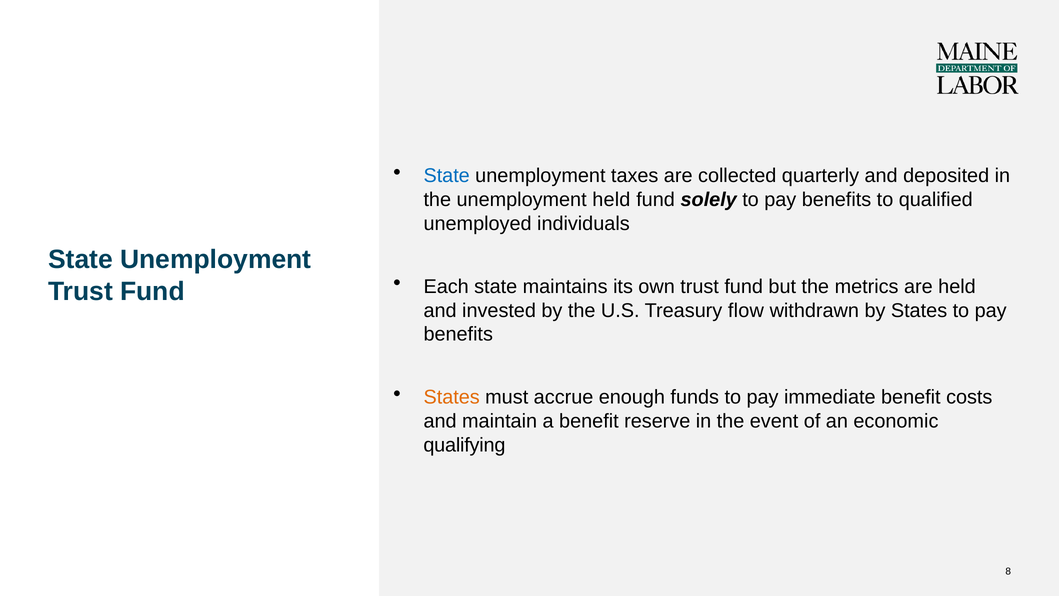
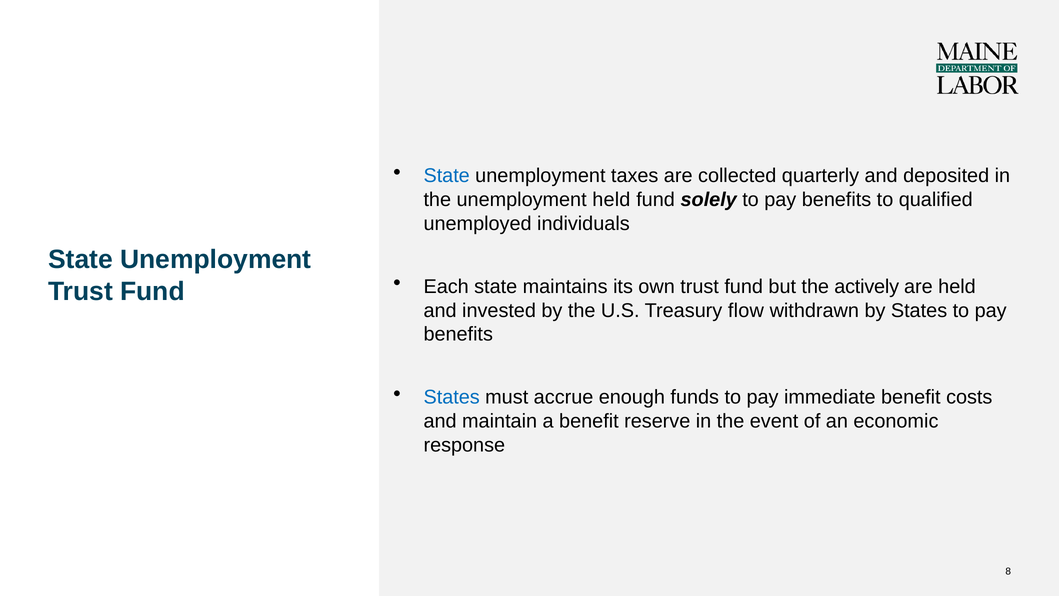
metrics: metrics -> actively
States at (452, 397) colour: orange -> blue
qualifying: qualifying -> response
